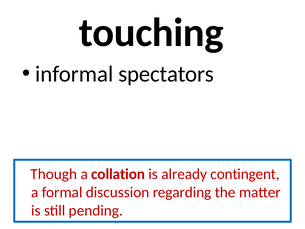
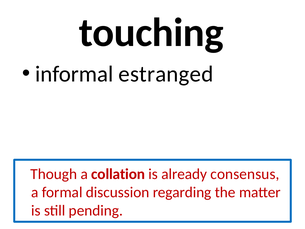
spectators: spectators -> estranged
contingent: contingent -> consensus
